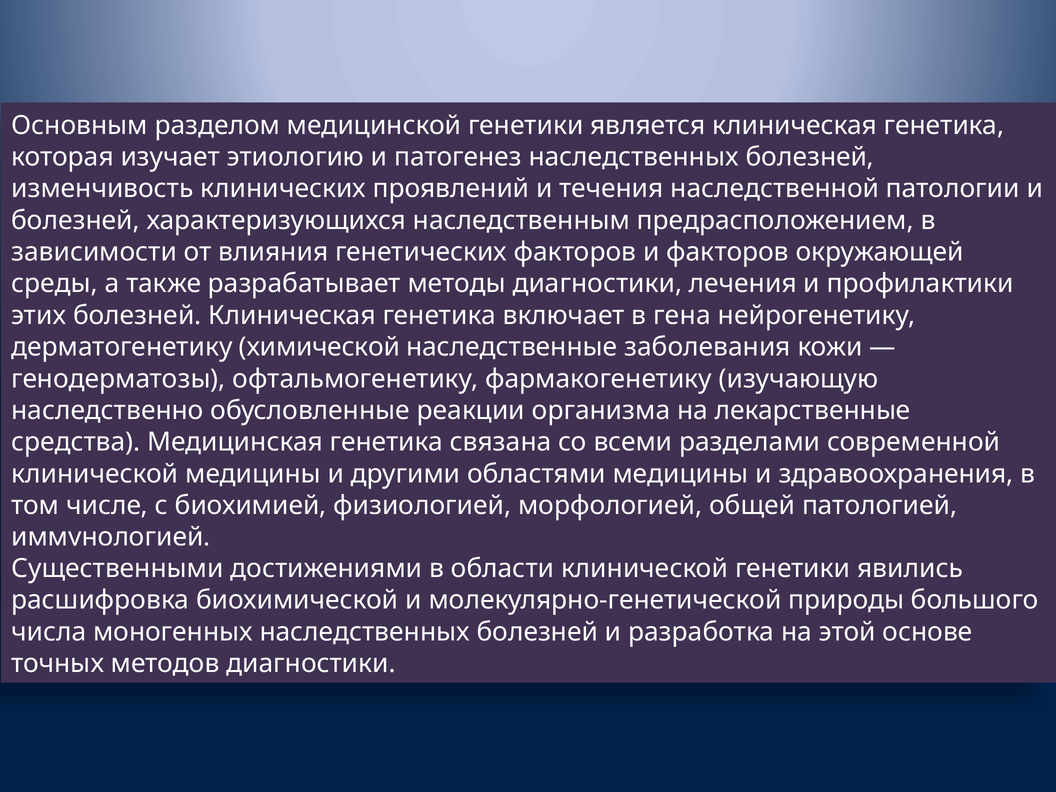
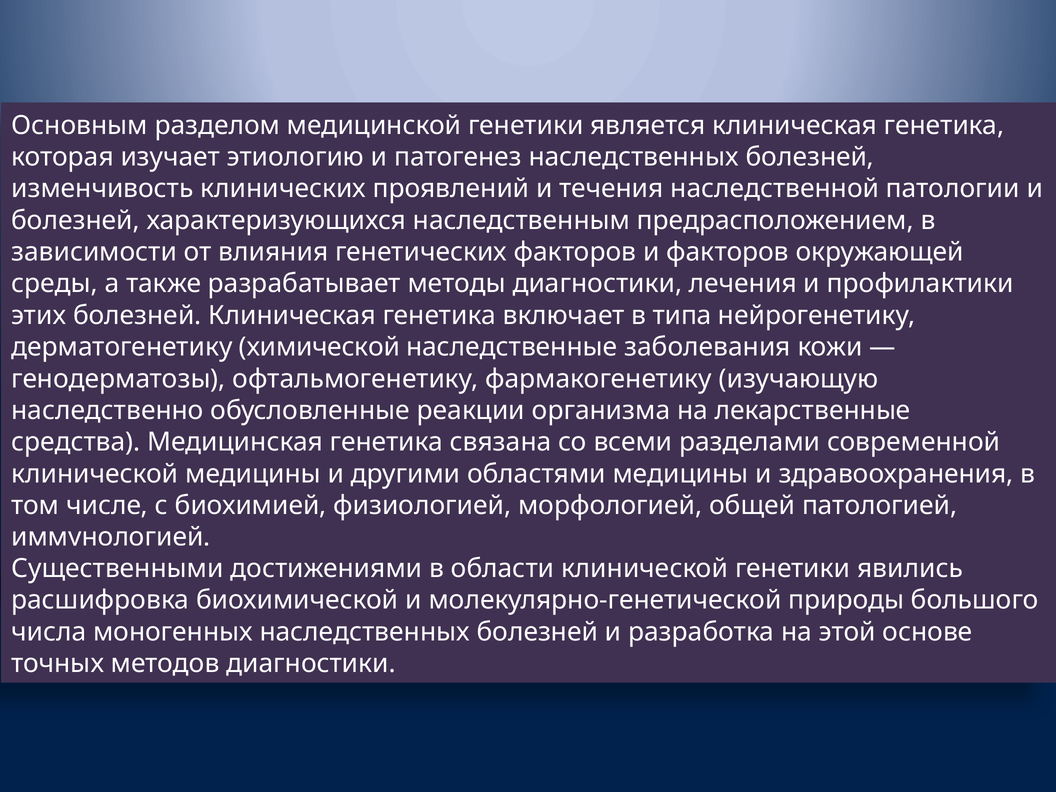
гена: гена -> типа
